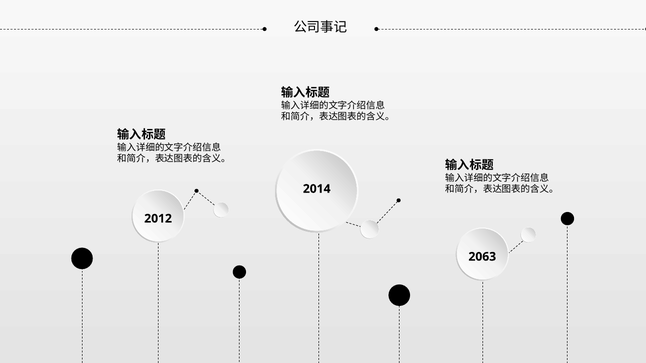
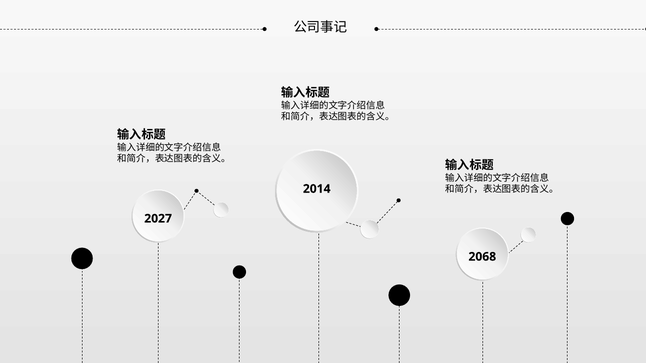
2012: 2012 -> 2027
2063: 2063 -> 2068
